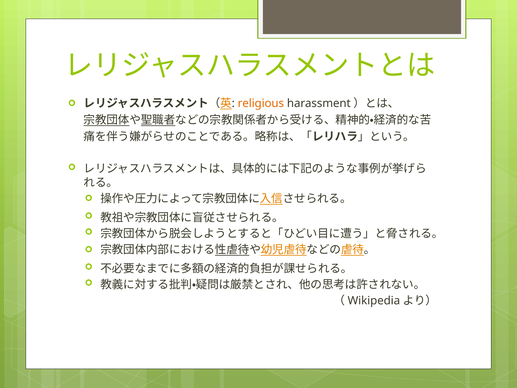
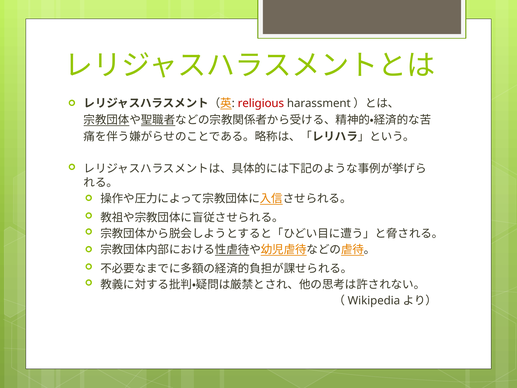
religious colour: orange -> red
